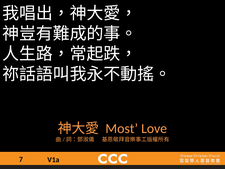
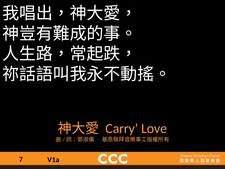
Most: Most -> Carry
